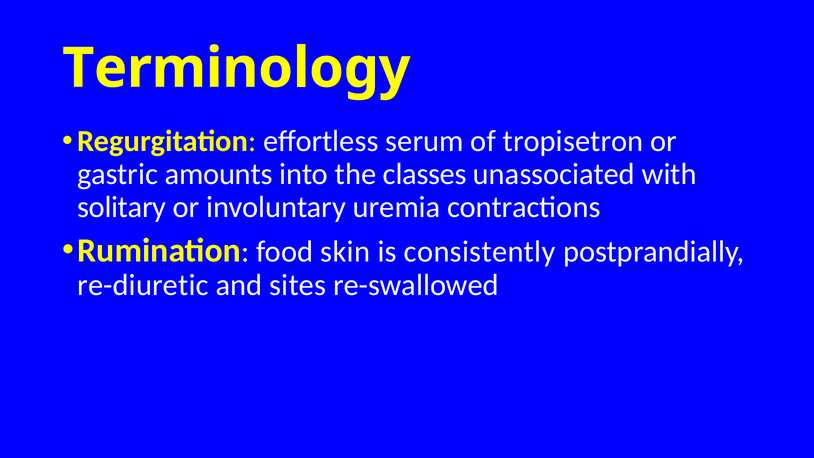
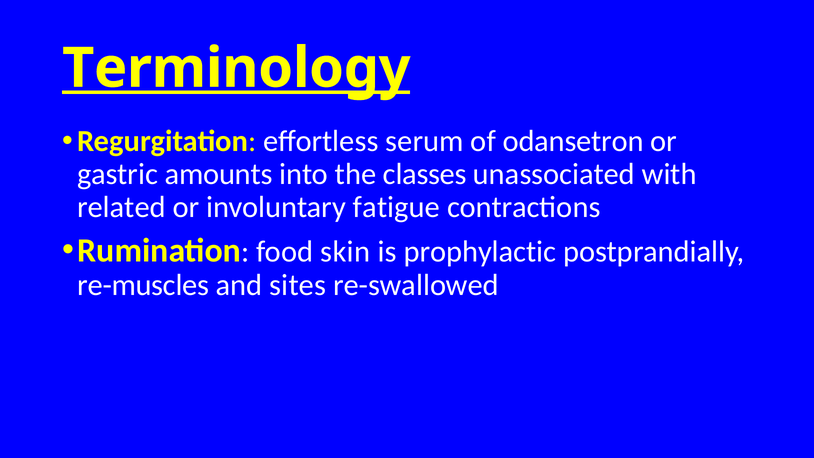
Terminology underline: none -> present
tropisetron: tropisetron -> odansetron
solitary: solitary -> related
uremia: uremia -> fatigue
consistently: consistently -> prophylactic
re-diuretic: re-diuretic -> re-muscles
